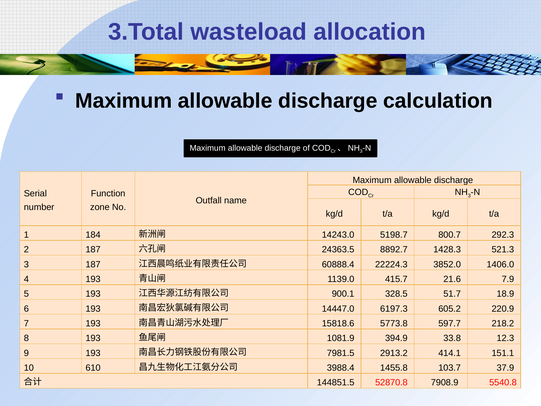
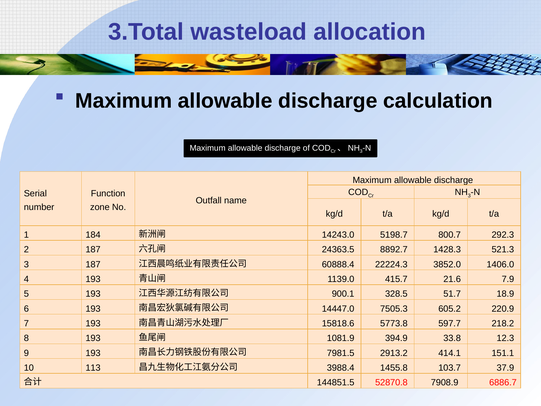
6197.3: 6197.3 -> 7505.3
610: 610 -> 113
5540.8: 5540.8 -> 6886.7
